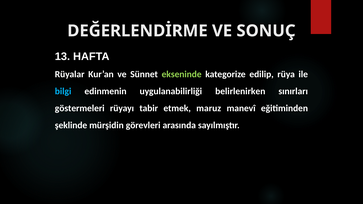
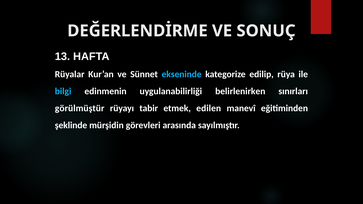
ekseninde colour: light green -> light blue
göstermeleri: göstermeleri -> görülmüştür
maruz: maruz -> edilen
